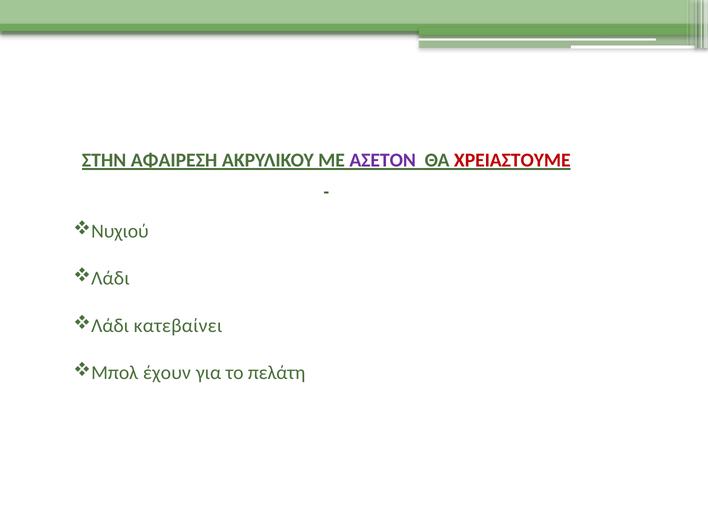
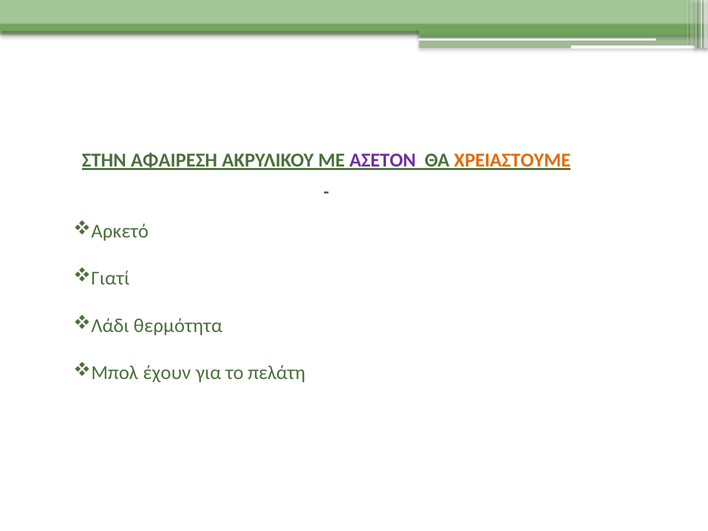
ΧΡΕΙΑΣΤΟΥΜΕ colour: red -> orange
Νυχιού: Νυχιού -> Αρκετό
Λάδι at (110, 278): Λάδι -> Γιατί
κατεβαίνει: κατεβαίνει -> θερμότητα
